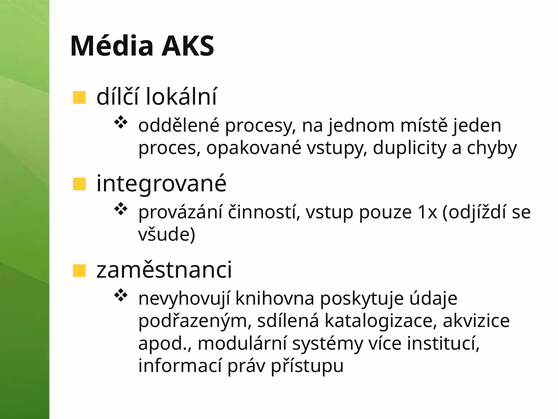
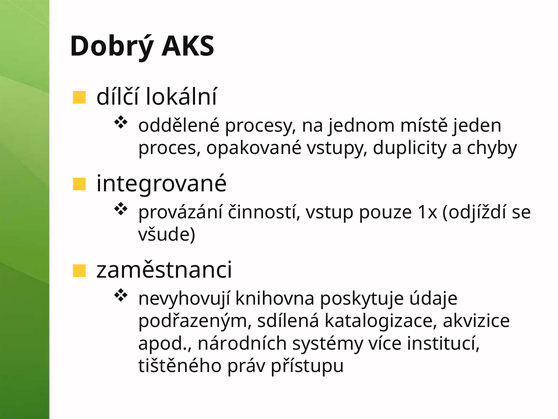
Média: Média -> Dobrý
modulární: modulární -> národních
informací: informací -> tištěného
